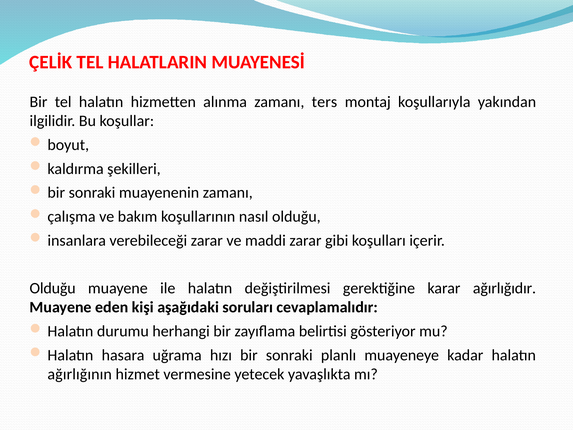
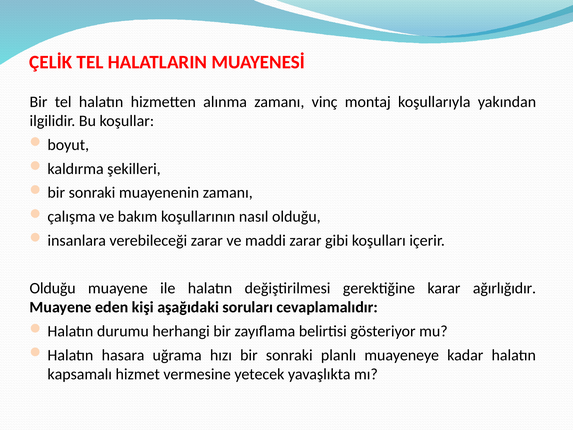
ters: ters -> vinç
ağırlığının: ağırlığının -> kapsamalı
